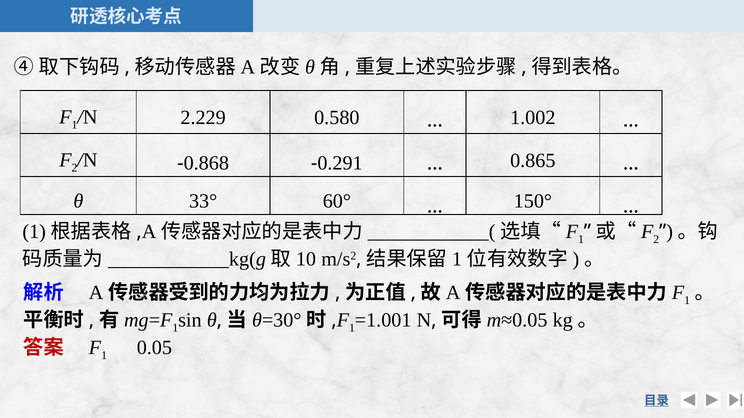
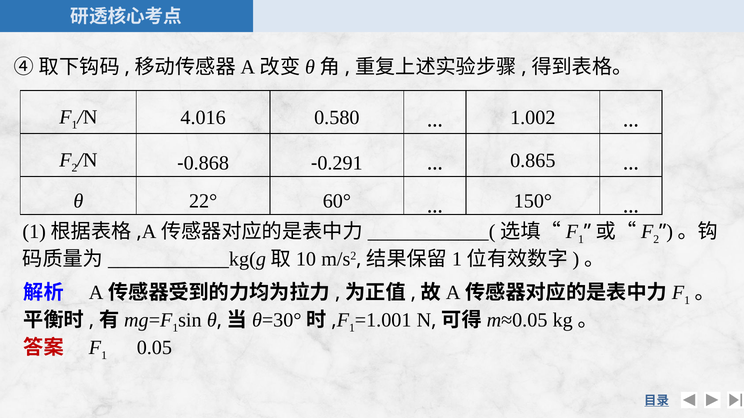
2.229: 2.229 -> 4.016
33°: 33° -> 22°
